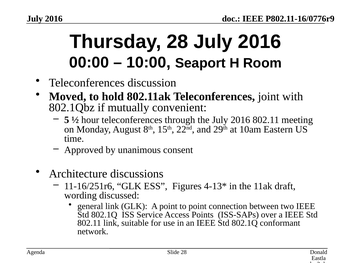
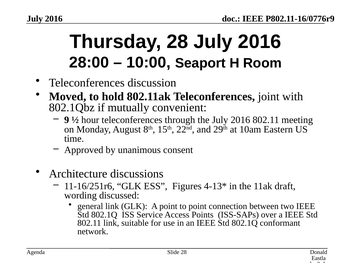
00:00: 00:00 -> 28:00
5: 5 -> 9
